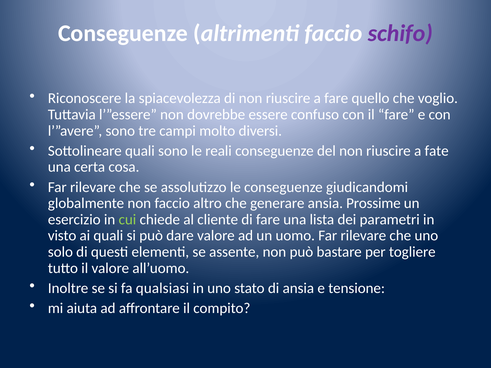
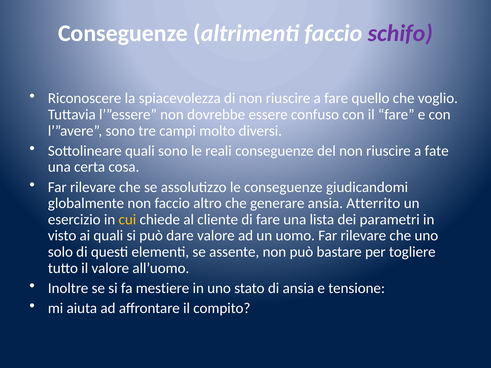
Prossime: Prossime -> Atterrito
cui colour: light green -> yellow
qualsiasi: qualsiasi -> mestiere
